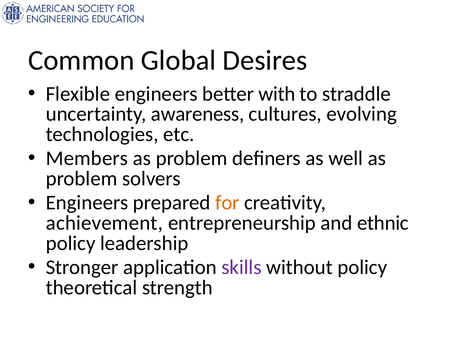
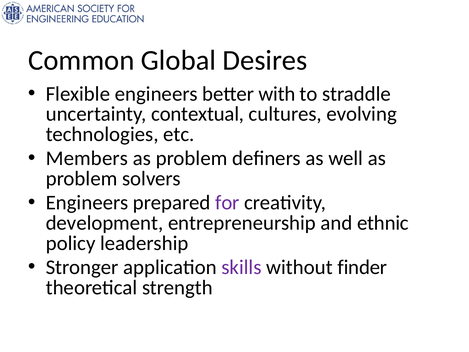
awareness: awareness -> contextual
for colour: orange -> purple
achievement: achievement -> development
without policy: policy -> finder
